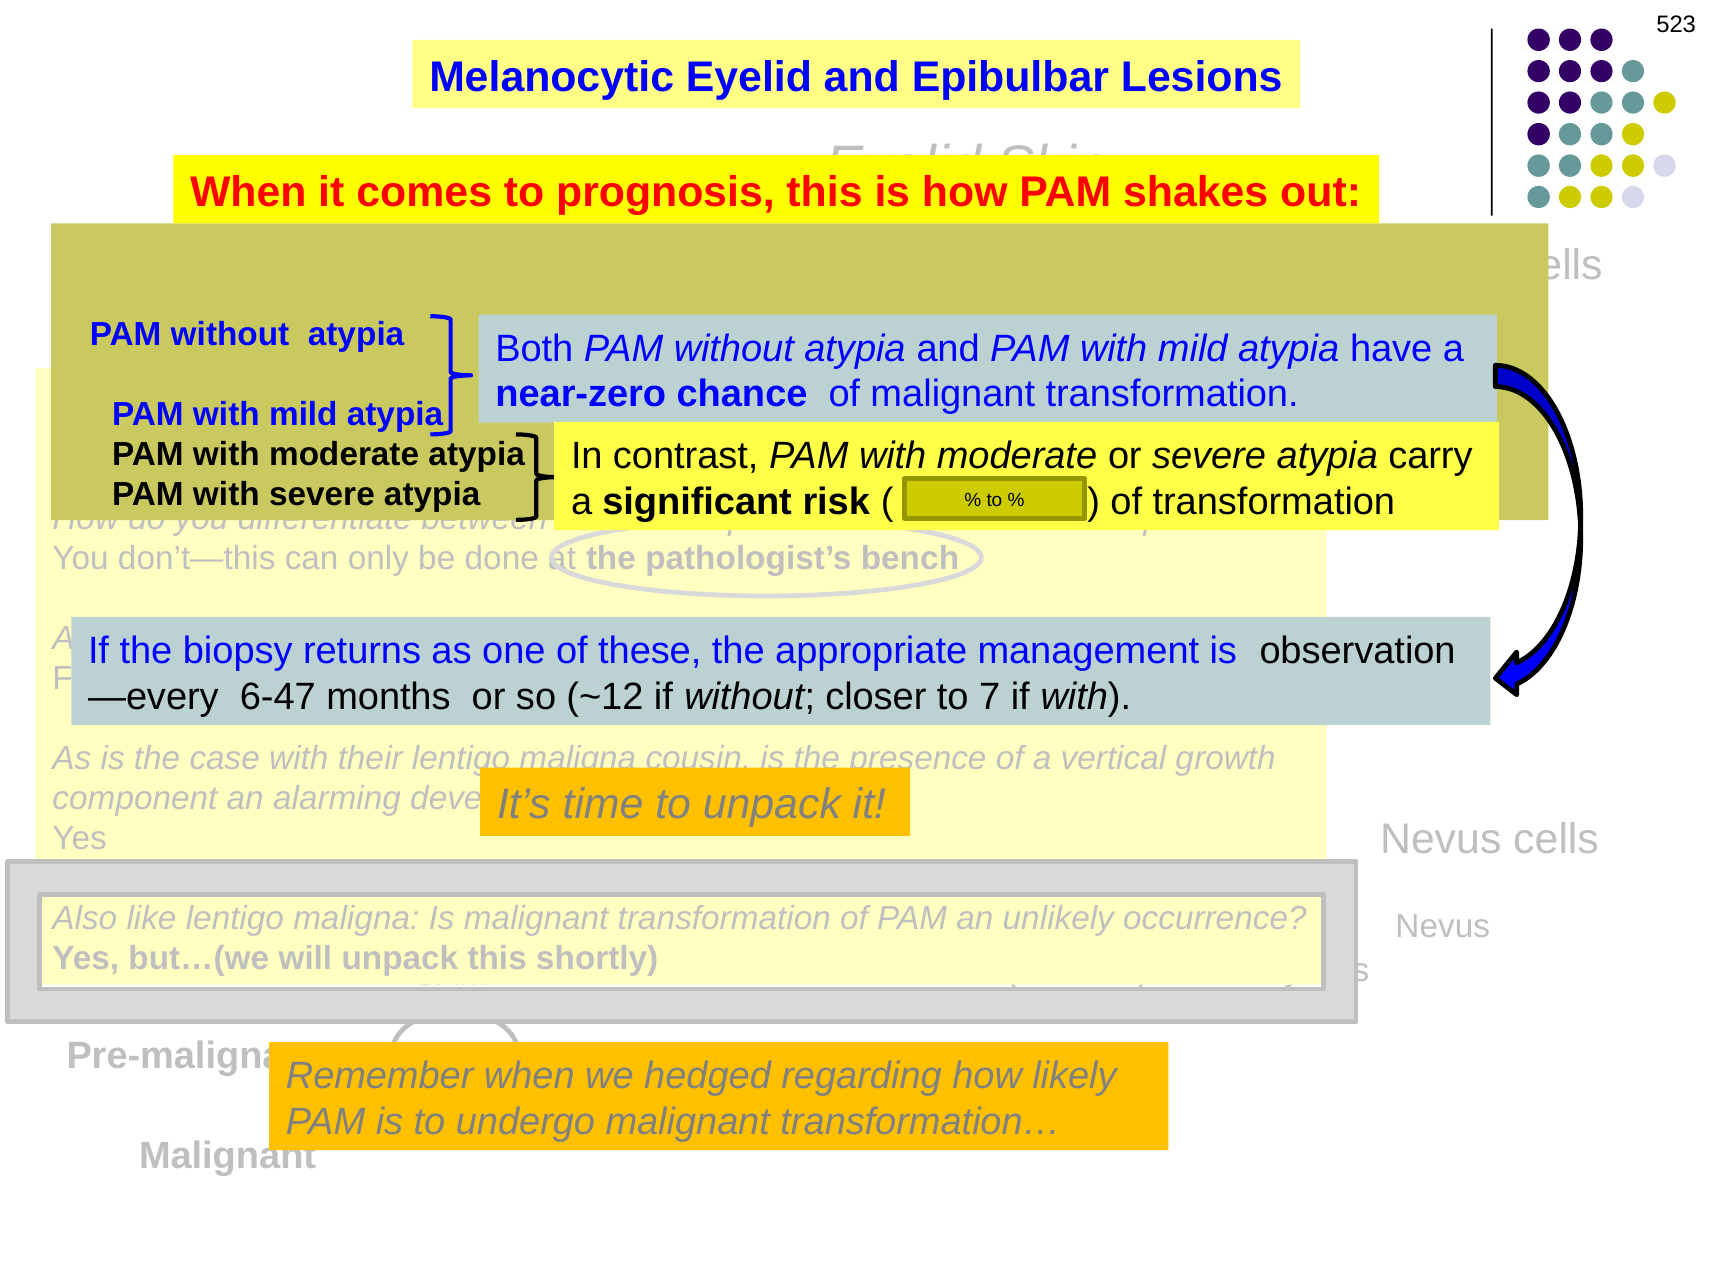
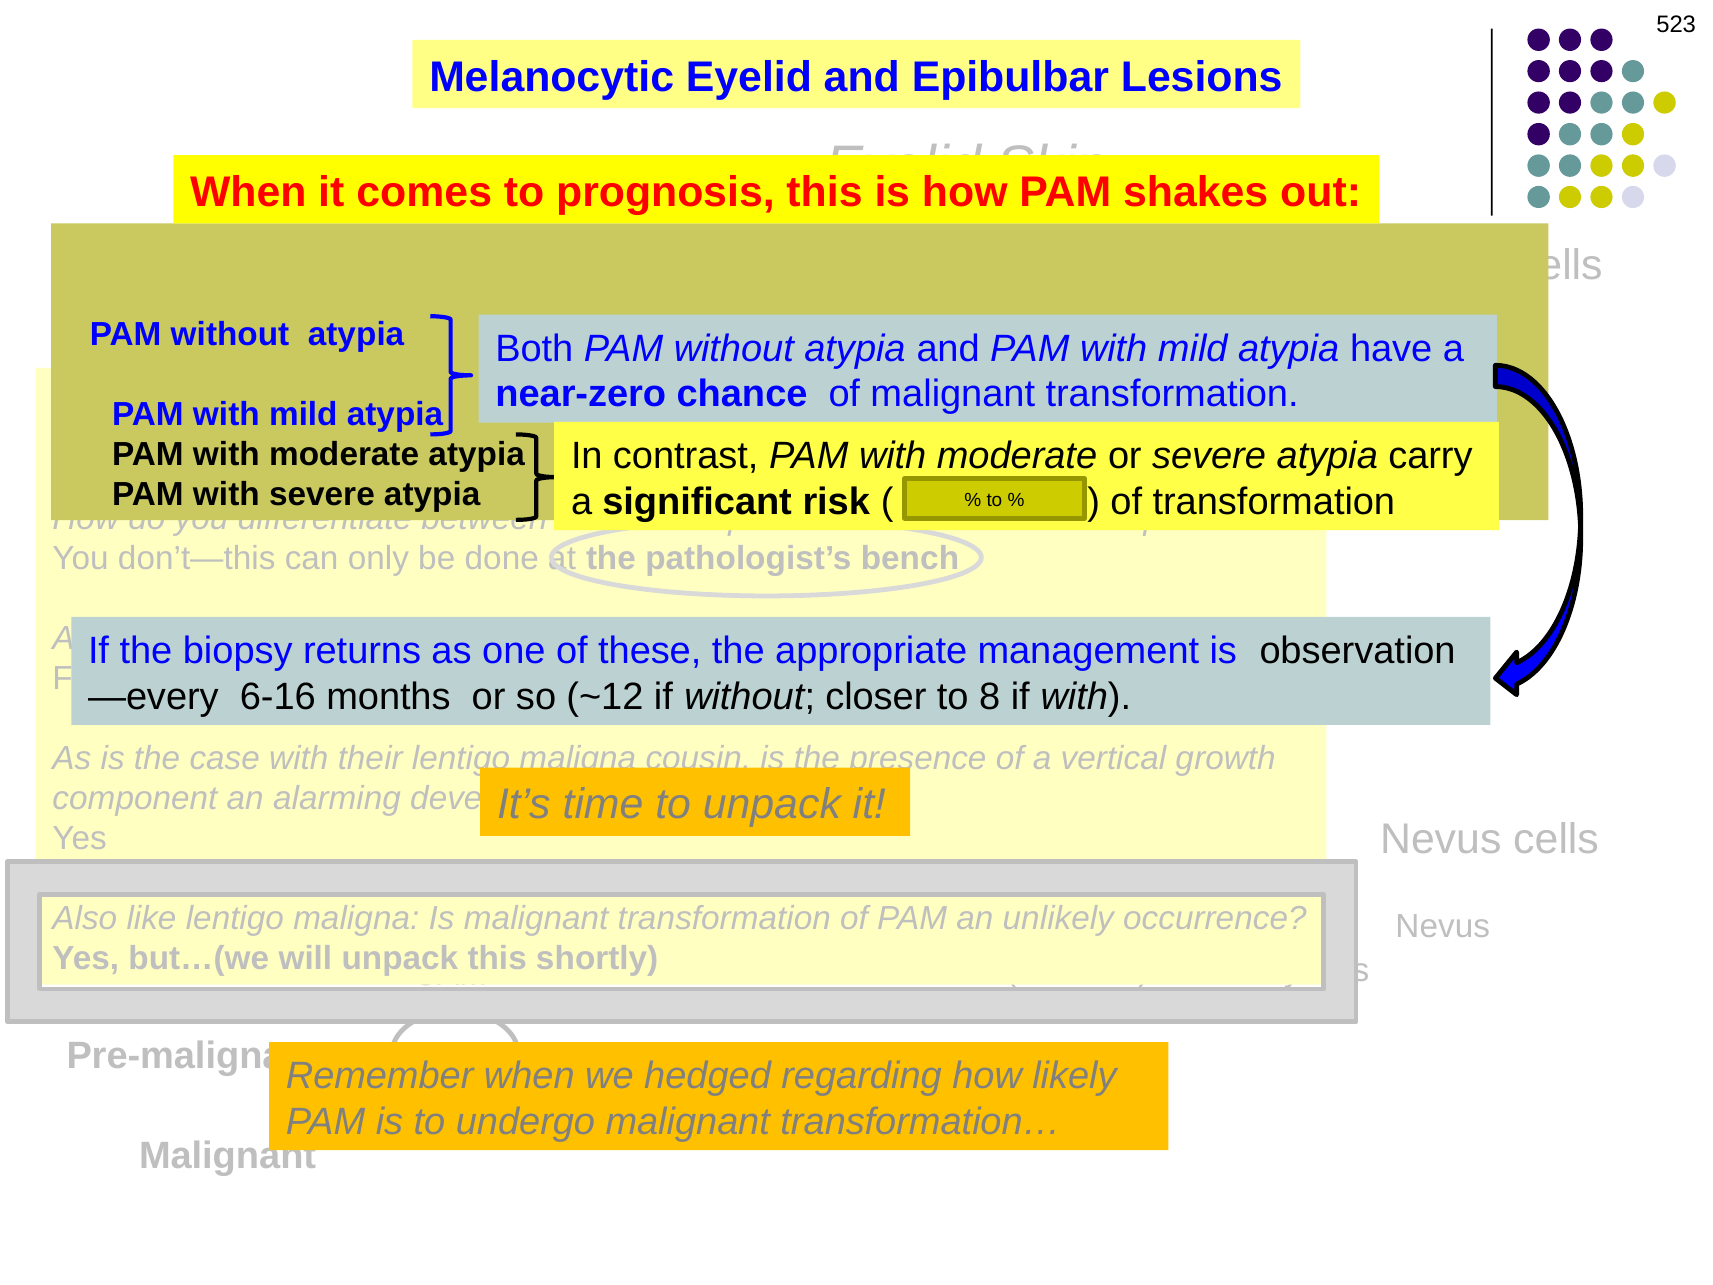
6-47: 6-47 -> 6-16
7: 7 -> 8
